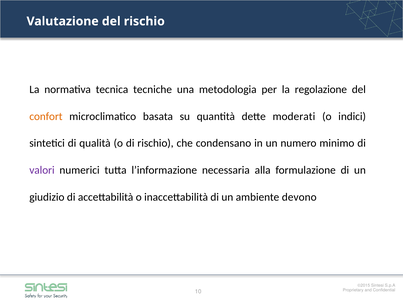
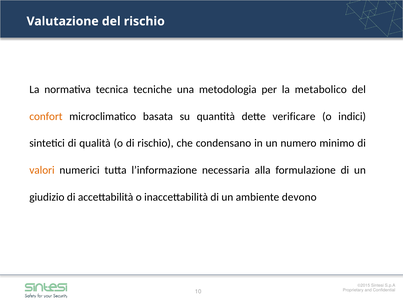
regolazione: regolazione -> metabolico
moderati: moderati -> verificare
valori colour: purple -> orange
